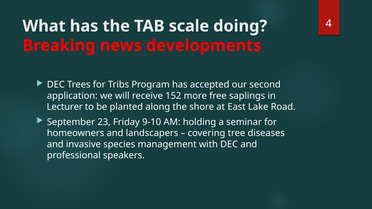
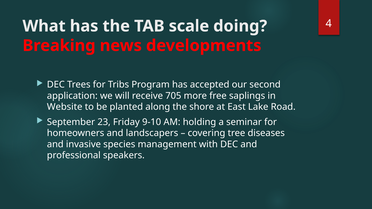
152: 152 -> 705
Lecturer: Lecturer -> Website
